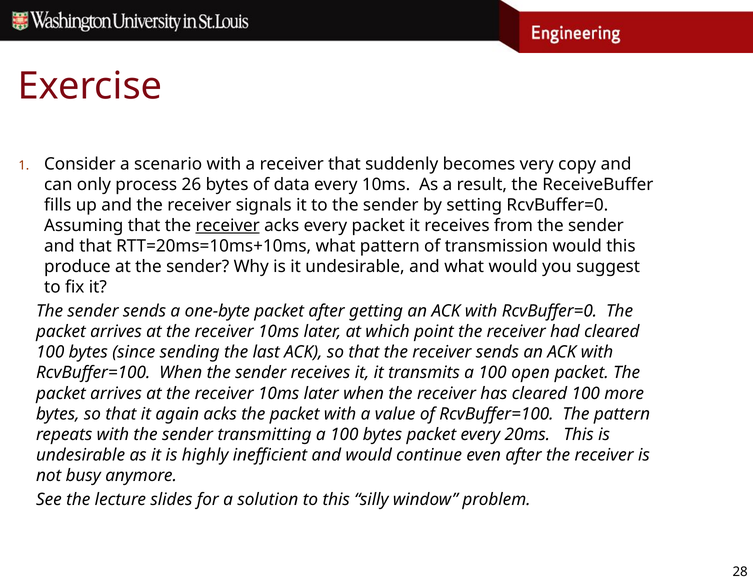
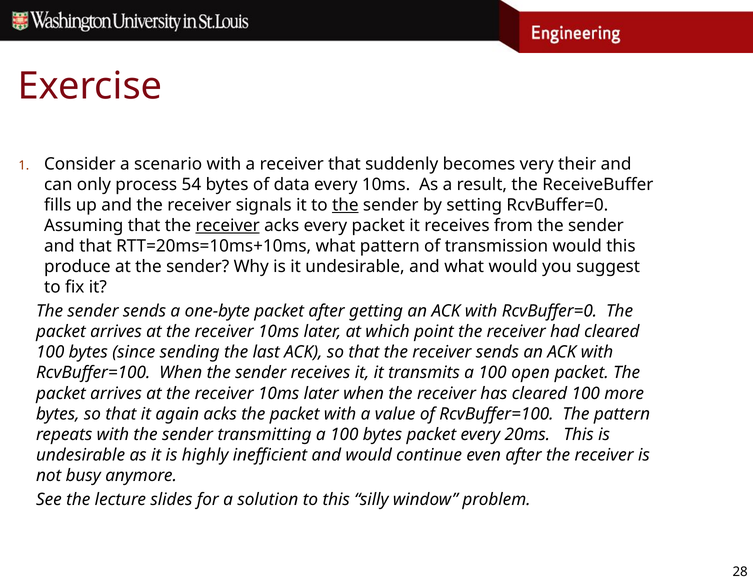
copy: copy -> their
26: 26 -> 54
the at (345, 205) underline: none -> present
